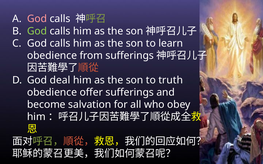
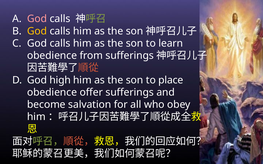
God at (37, 31) colour: light green -> yellow
deal: deal -> high
truth: truth -> place
